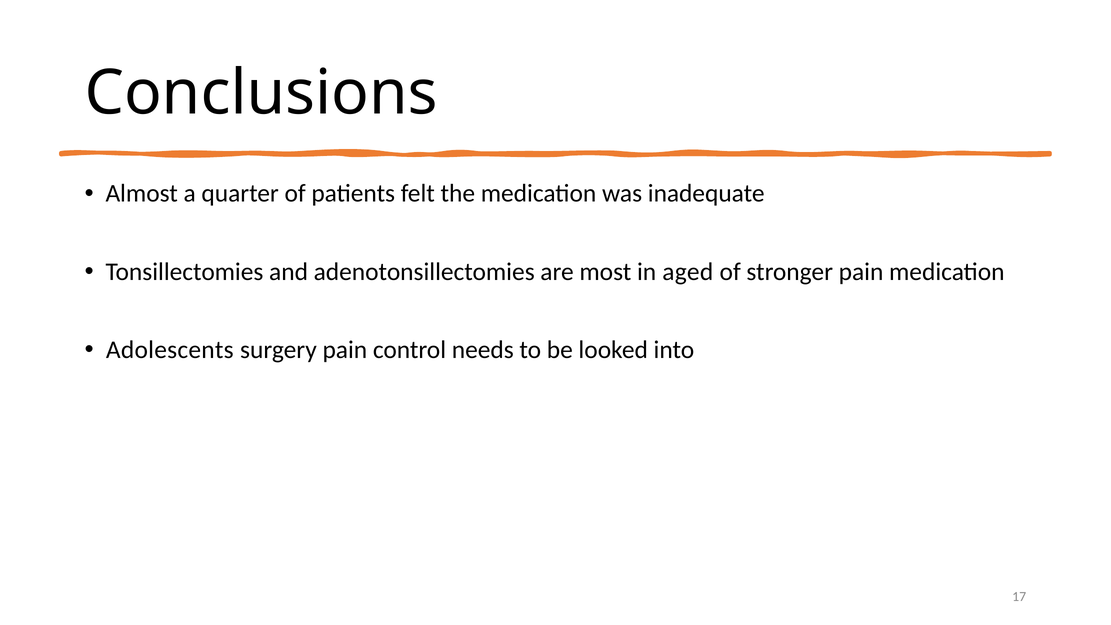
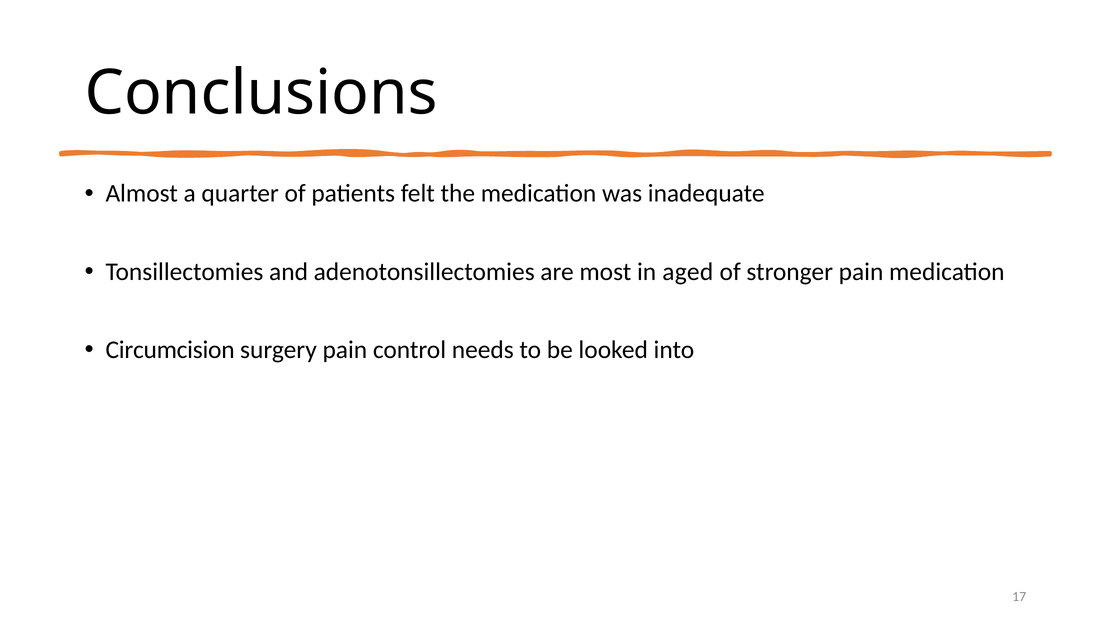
Adolescents: Adolescents -> Circumcision
